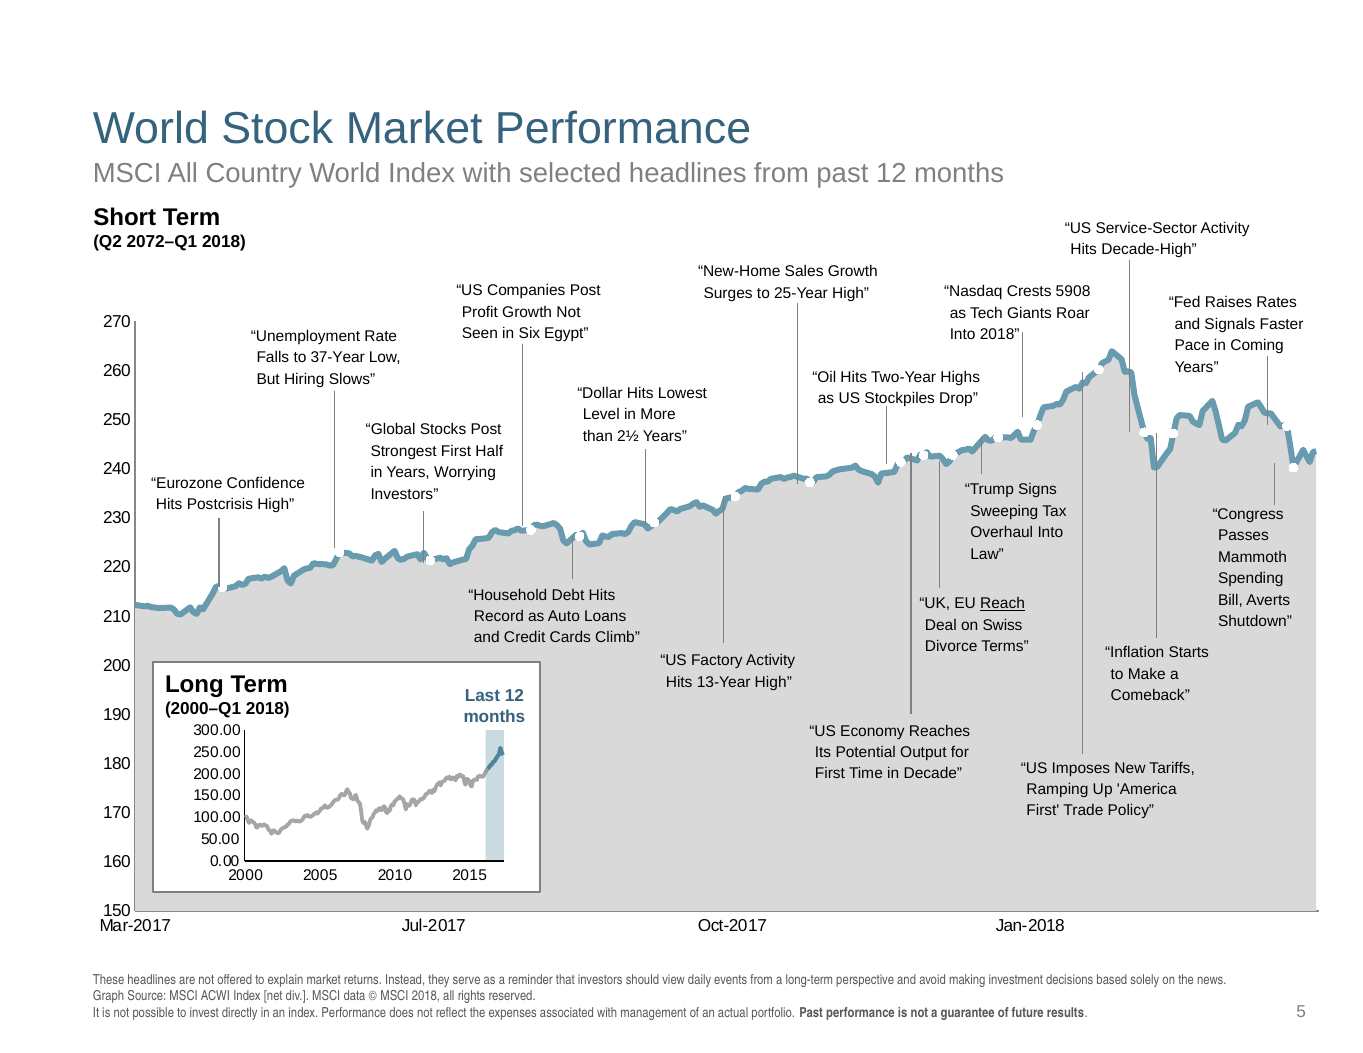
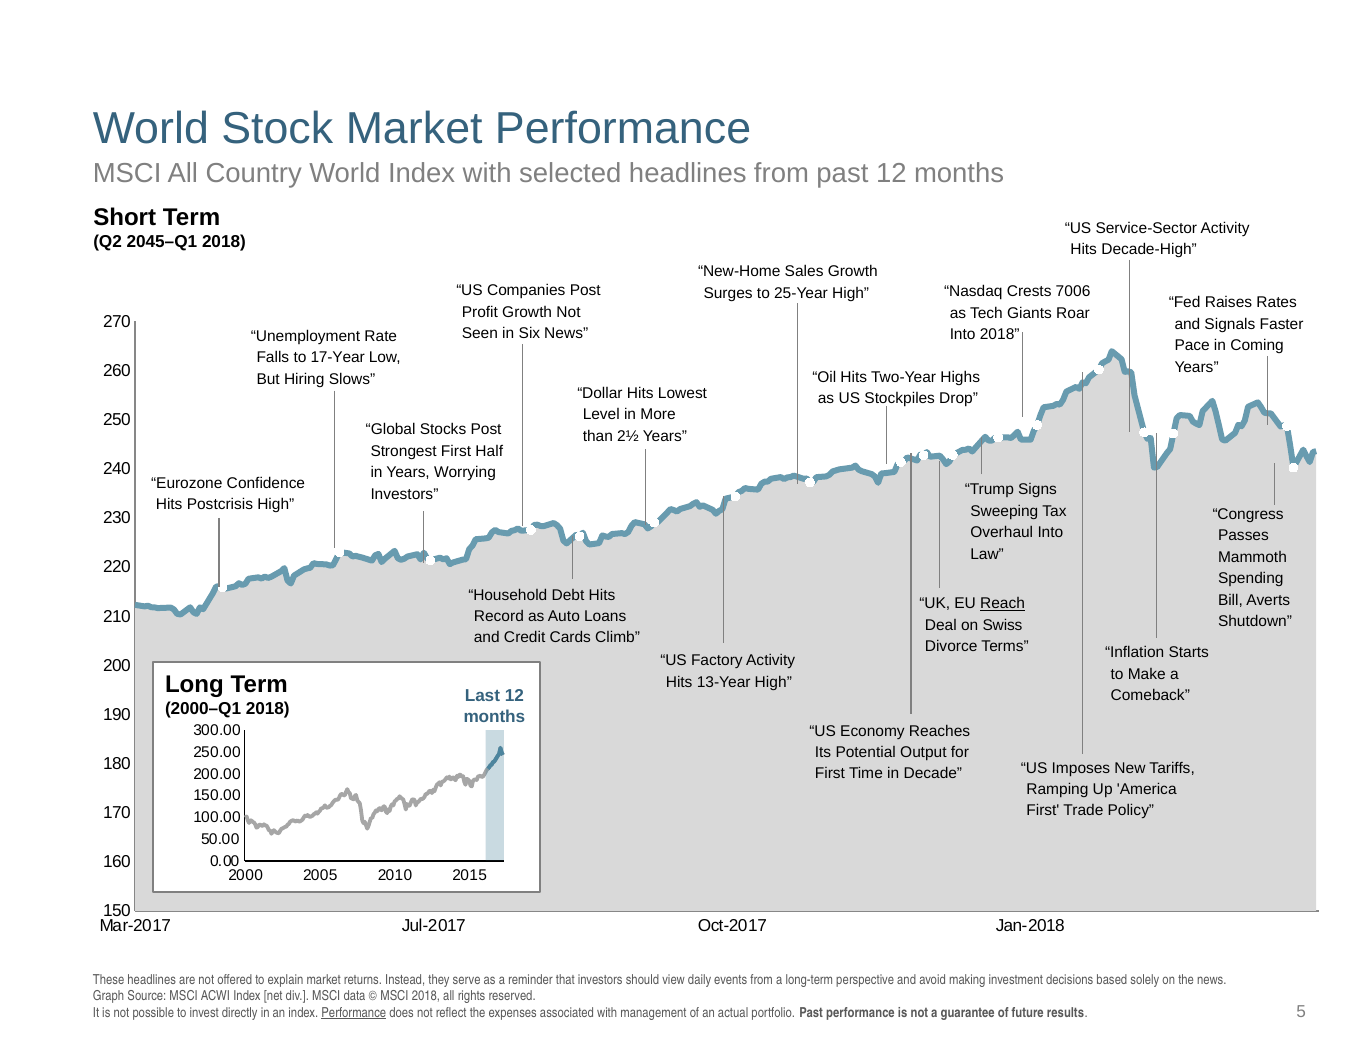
2072–Q1: 2072–Q1 -> 2045–Q1
5908: 5908 -> 7006
Six Egypt: Egypt -> News
37-Year: 37-Year -> 17-Year
Performance at (354, 1013) underline: none -> present
